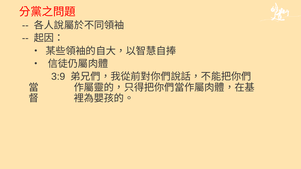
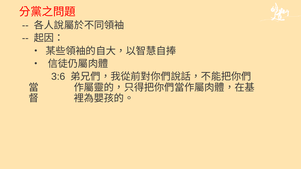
3:9: 3:9 -> 3:6
